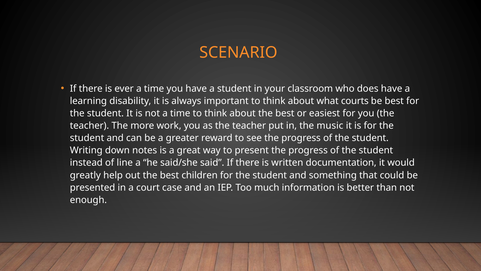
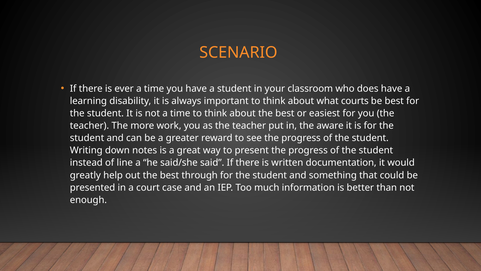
music: music -> aware
children: children -> through
